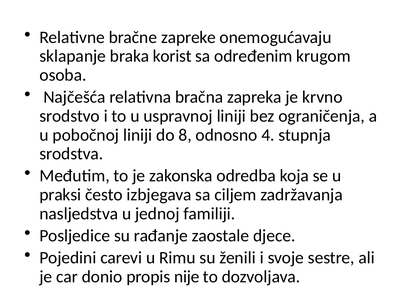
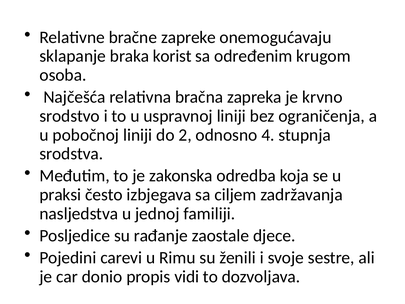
8: 8 -> 2
nije: nije -> vidi
